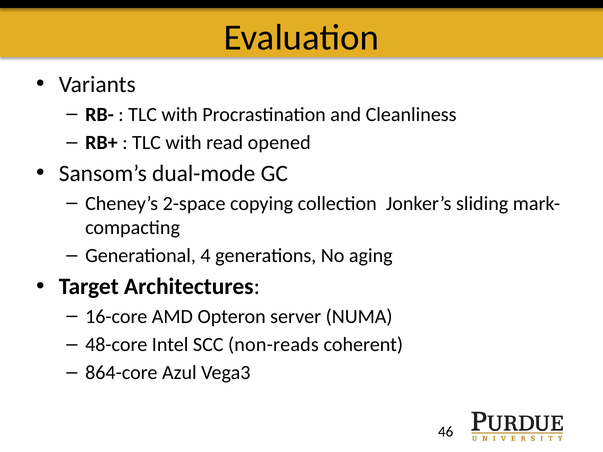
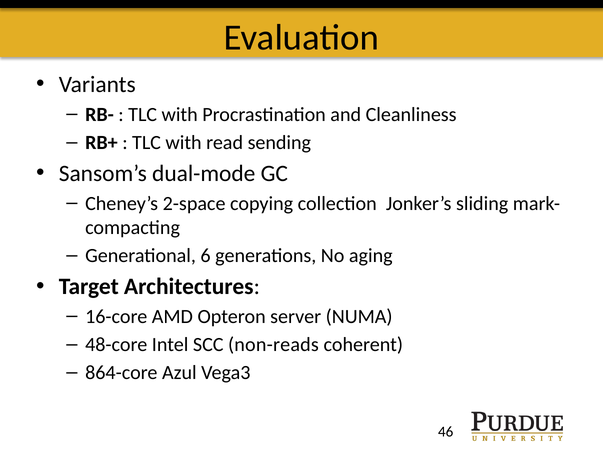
opened: opened -> sending
4: 4 -> 6
